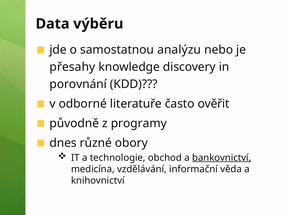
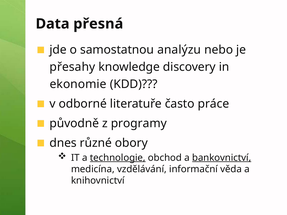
výběru: výběru -> přesná
porovnání: porovnání -> ekonomie
ověřit: ověřit -> práce
technologie underline: none -> present
